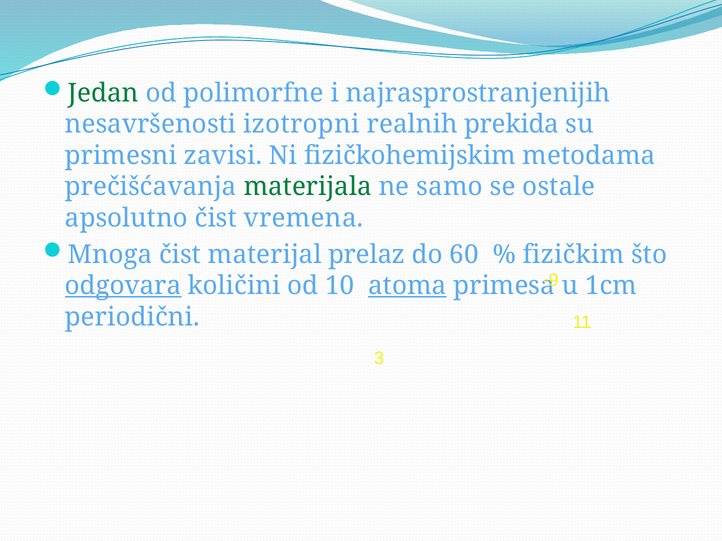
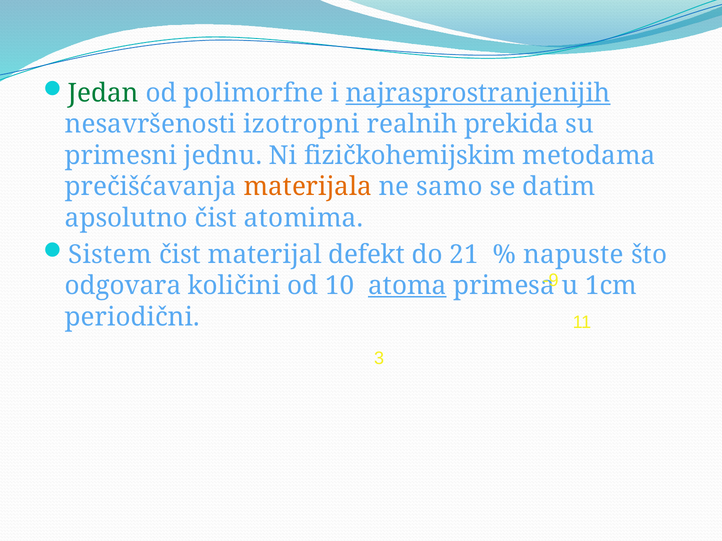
najrasprostranjenijih underline: none -> present
zavisi: zavisi -> jednu
materijala colour: green -> orange
ostale: ostale -> datim
vremena: vremena -> atomima
Mnoga: Mnoga -> Sistem
prelaz: prelaz -> defekt
60: 60 -> 21
fizičkim: fizičkim -> napuste
odgovara underline: present -> none
